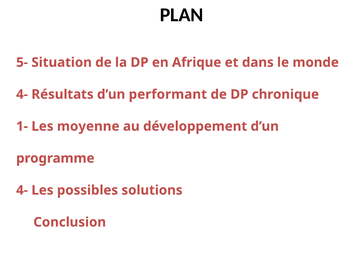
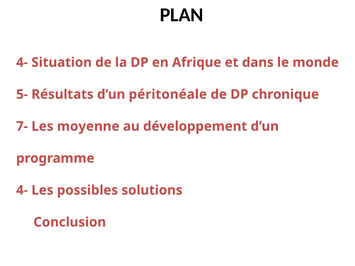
5- at (22, 62): 5- -> 4-
4- at (22, 94): 4- -> 5-
performant: performant -> péritonéale
1-: 1- -> 7-
